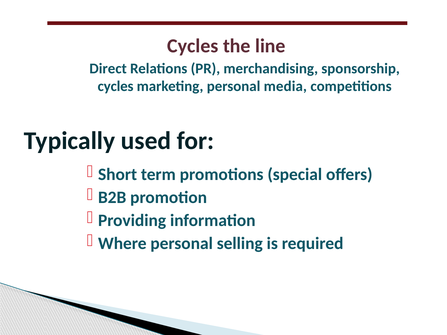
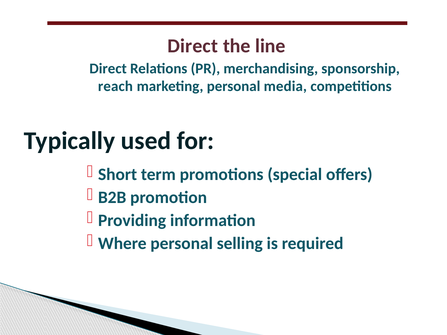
Cycles at (193, 46): Cycles -> Direct
cycles at (116, 86): cycles -> reach
